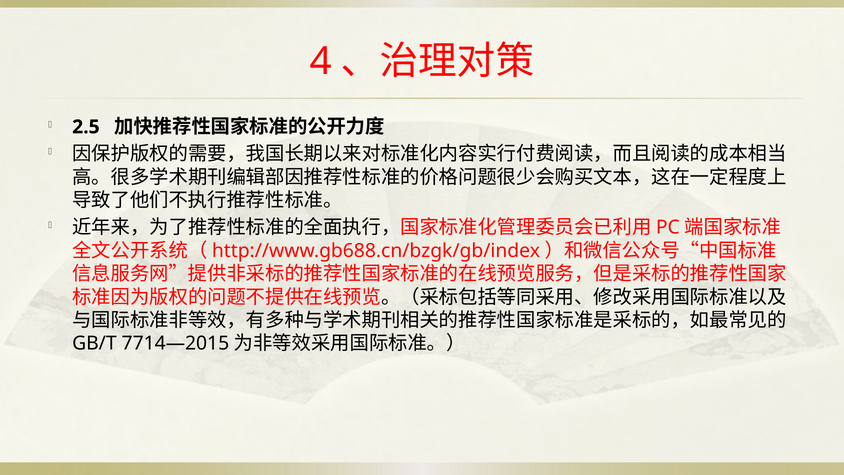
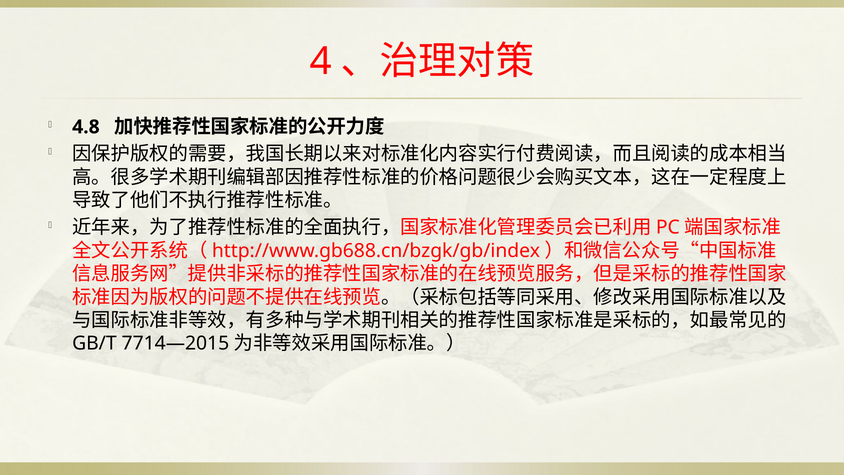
2.5: 2.5 -> 4.8
